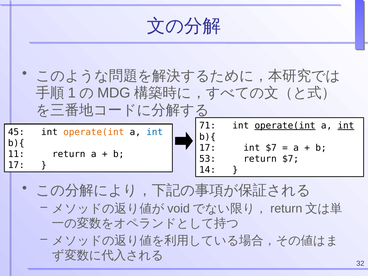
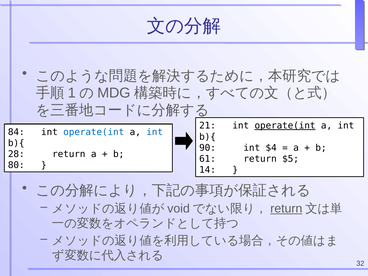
71: 71 -> 21
int at (346, 126) underline: present -> none
45: 45 -> 84
operate(int at (94, 132) colour: orange -> blue
17 at (208, 148): 17 -> 90
int $7: $7 -> $4
11: 11 -> 28
53: 53 -> 61
return $7: $7 -> $5
17 at (16, 165): 17 -> 80
return at (286, 209) underline: none -> present
